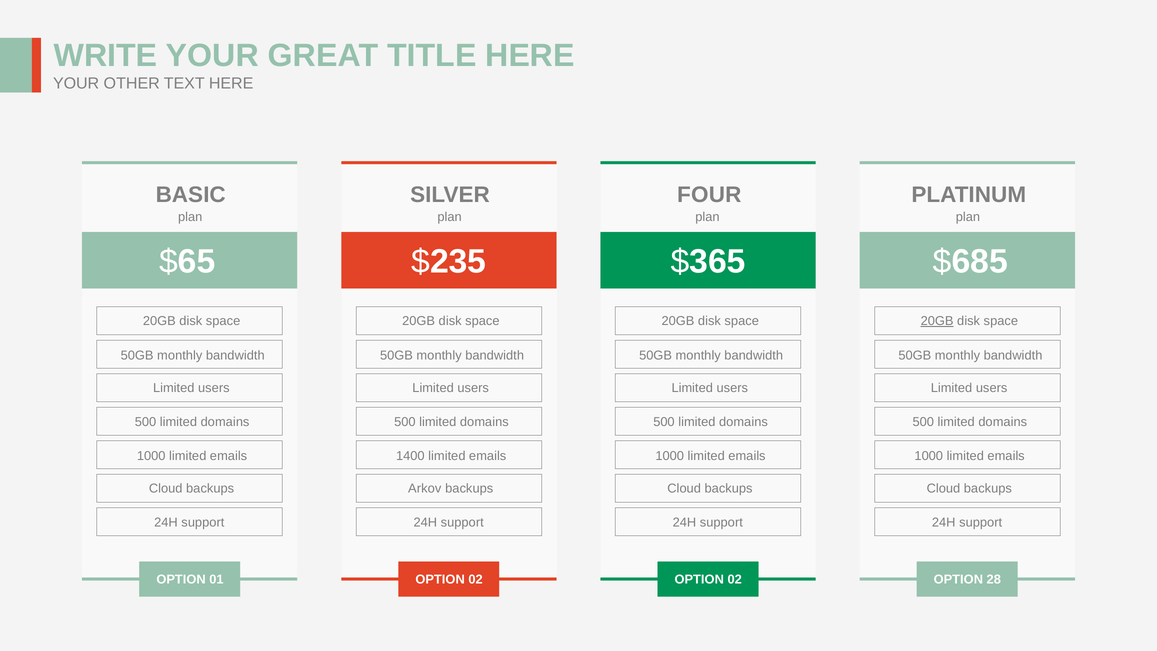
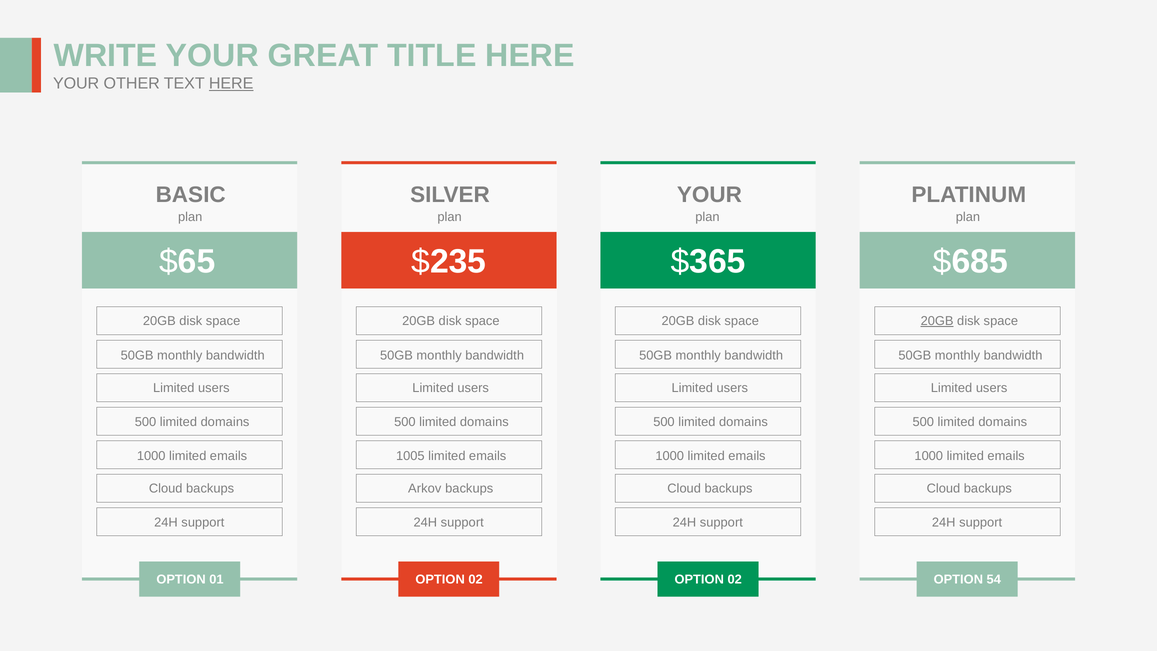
HERE at (231, 84) underline: none -> present
FOUR at (709, 195): FOUR -> YOUR
1400: 1400 -> 1005
28: 28 -> 54
